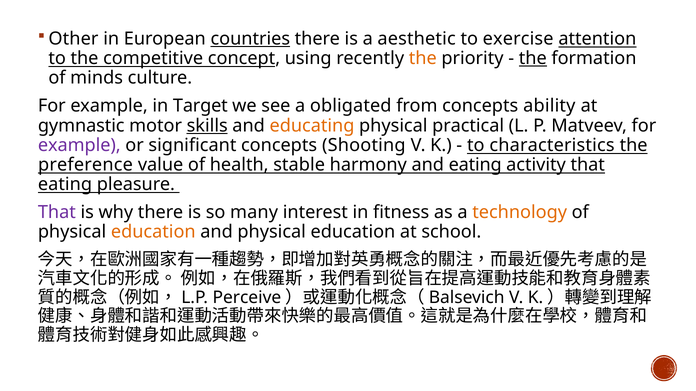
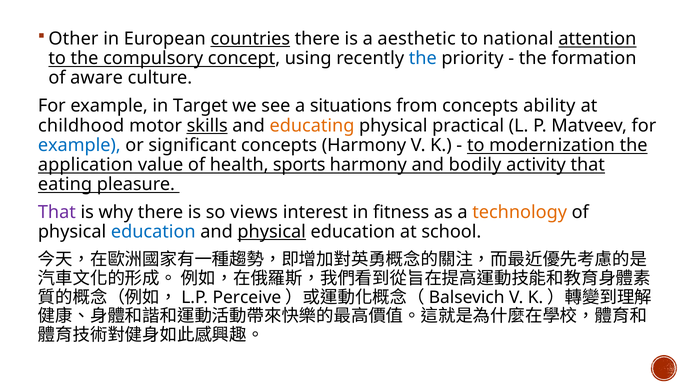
exercise: exercise -> national
competitive: competitive -> compulsory
the at (423, 58) colour: orange -> blue
the at (533, 58) underline: present -> none
minds: minds -> aware
obligated: obligated -> situations
gymnastic: gymnastic -> childhood
example at (79, 145) colour: purple -> blue
concepts Shooting: Shooting -> Harmony
characteristics: characteristics -> modernization
preference: preference -> application
stable: stable -> sports
and eating: eating -> bodily
many: many -> views
education at (153, 232) colour: orange -> blue
physical at (272, 232) underline: none -> present
